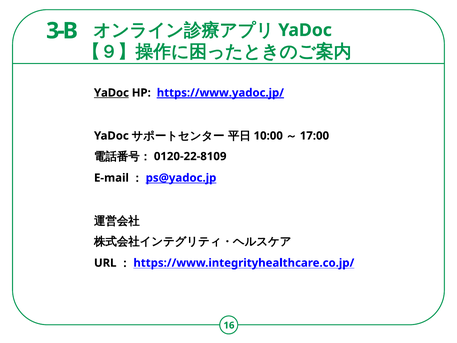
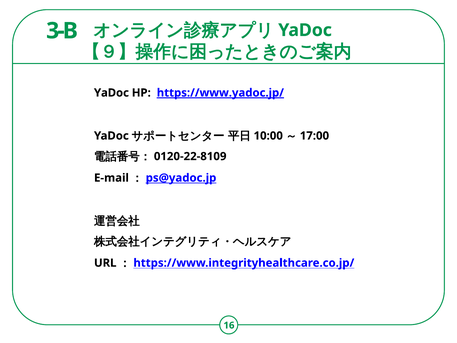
YaDoc at (111, 93) underline: present -> none
